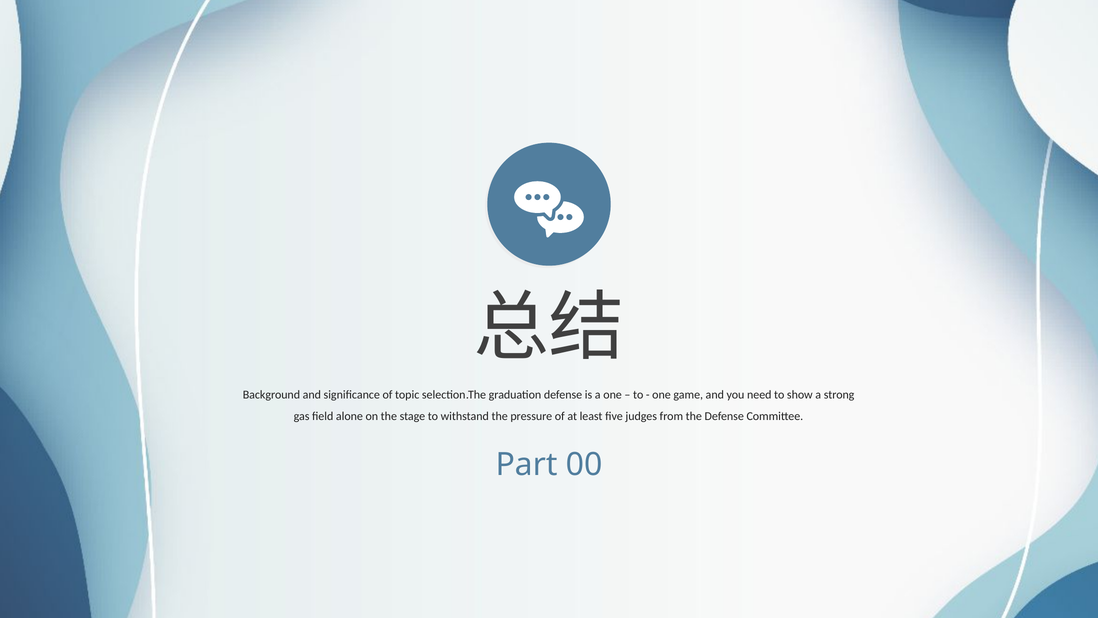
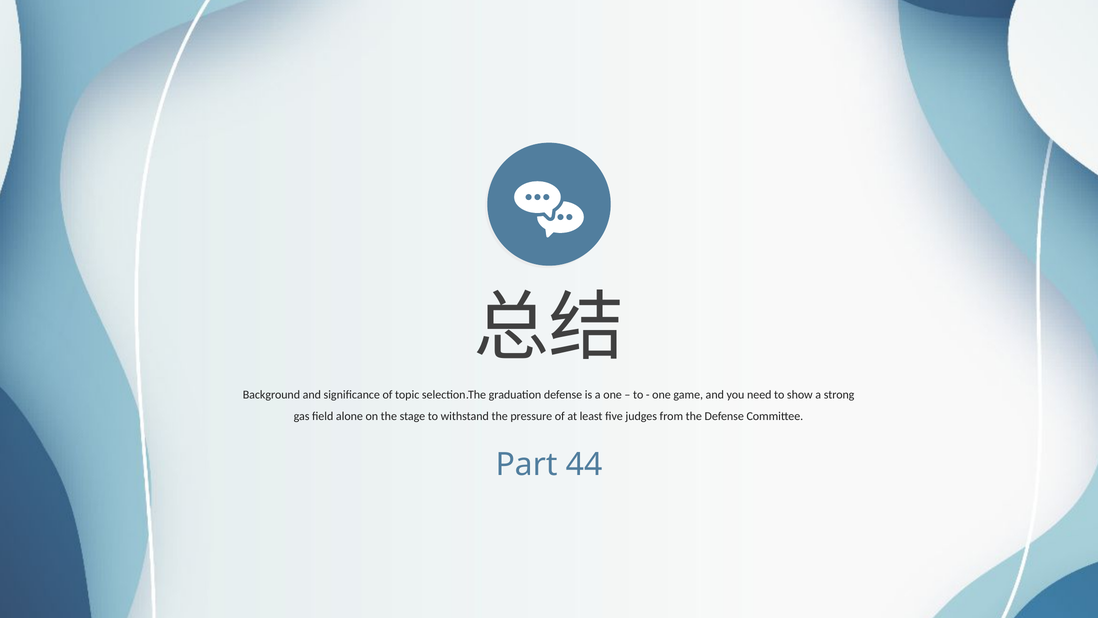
00: 00 -> 44
